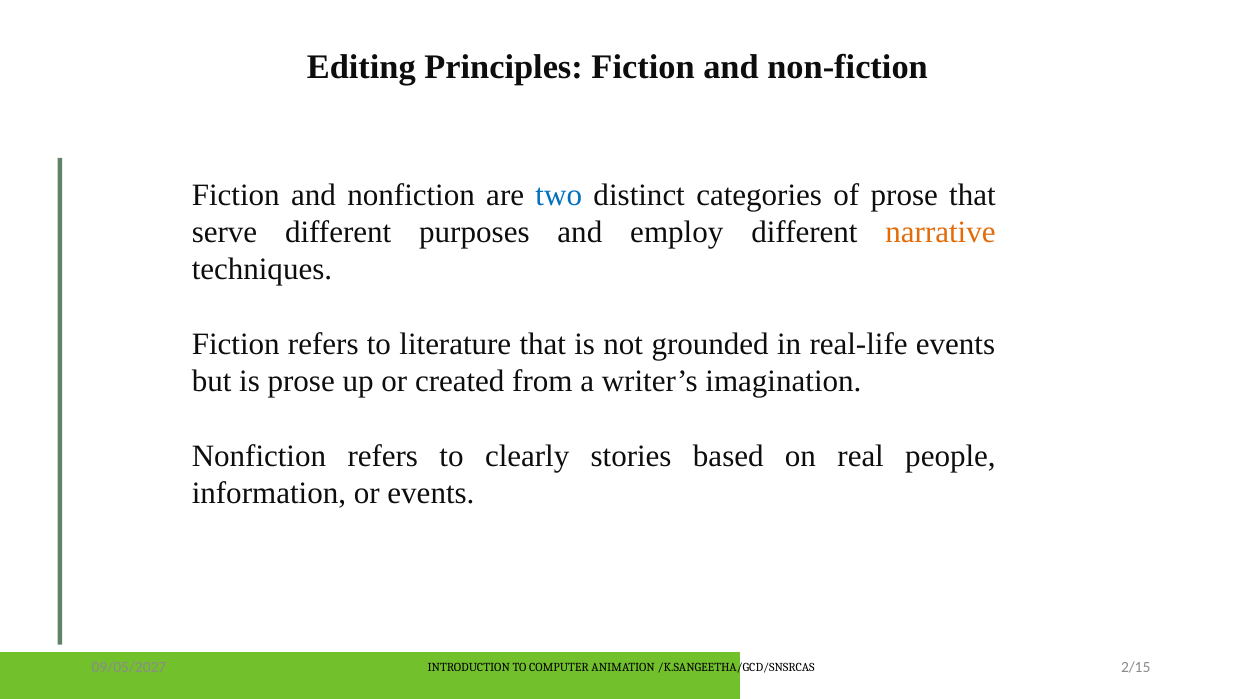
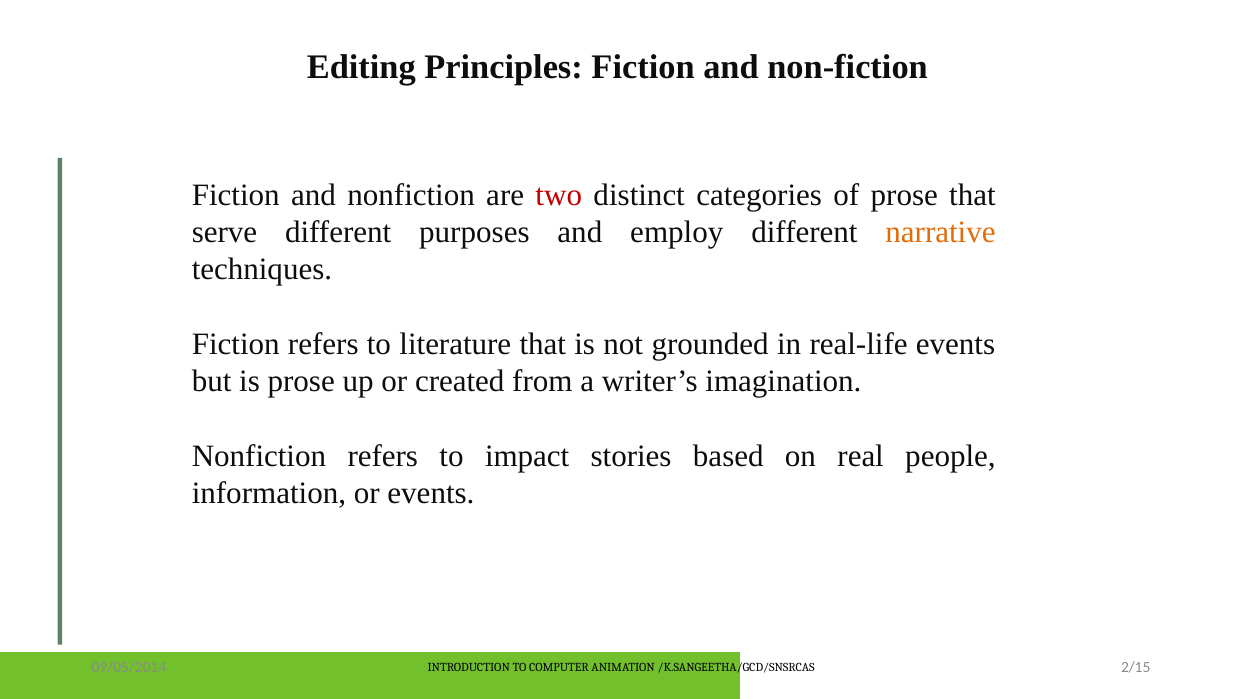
two colour: blue -> red
clearly: clearly -> impact
09/05/2027: 09/05/2027 -> 09/05/2014
